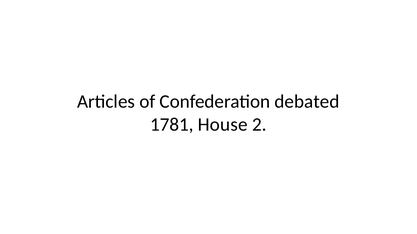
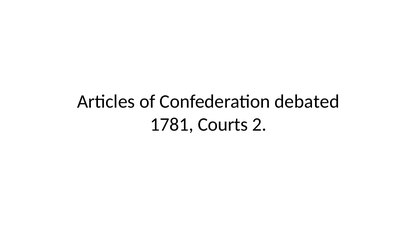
House: House -> Courts
